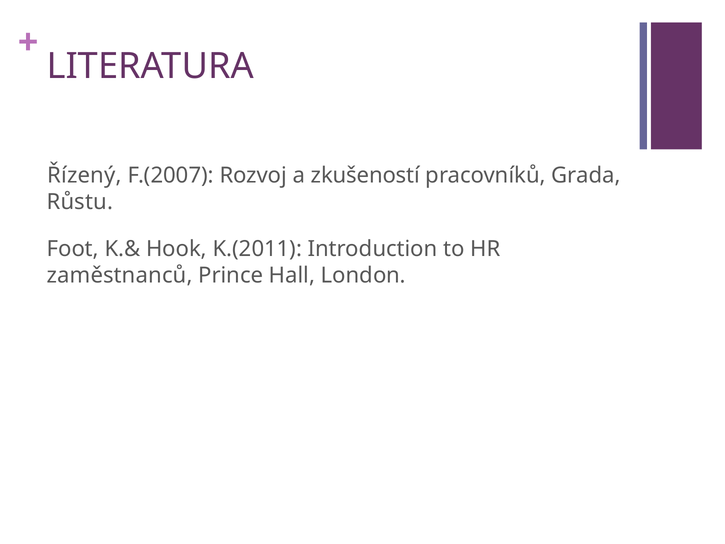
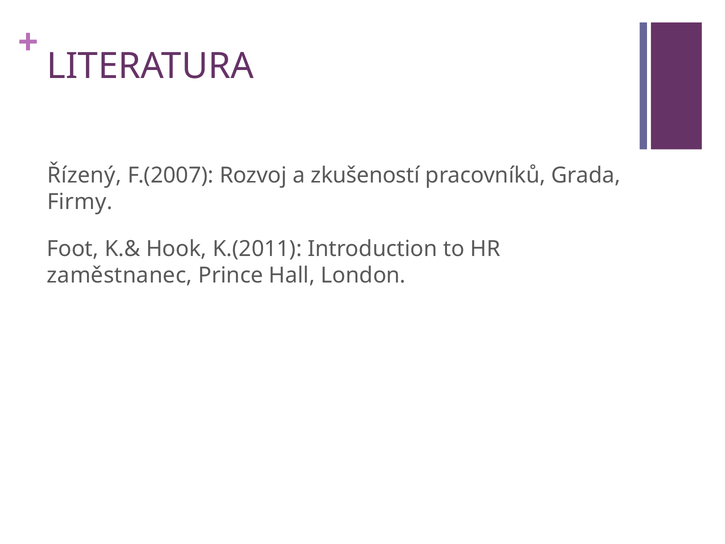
Růstu: Růstu -> Firmy
zaměstnanců: zaměstnanců -> zaměstnanec
